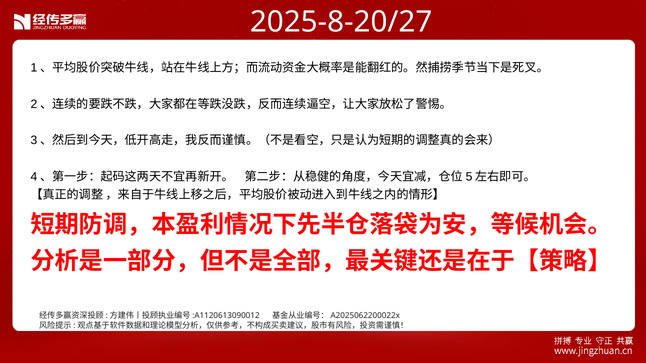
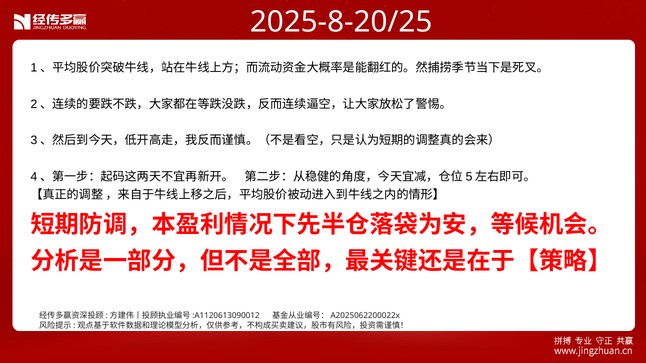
2025-8-20/27: 2025-8-20/27 -> 2025-8-20/25
